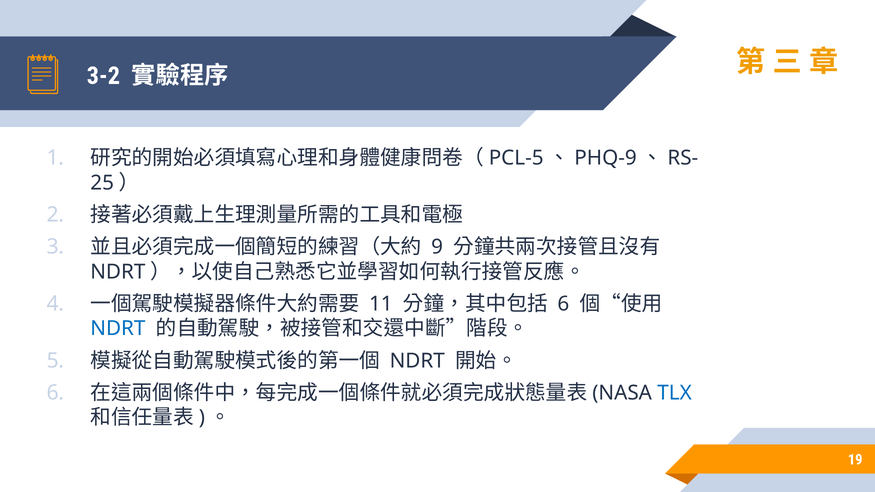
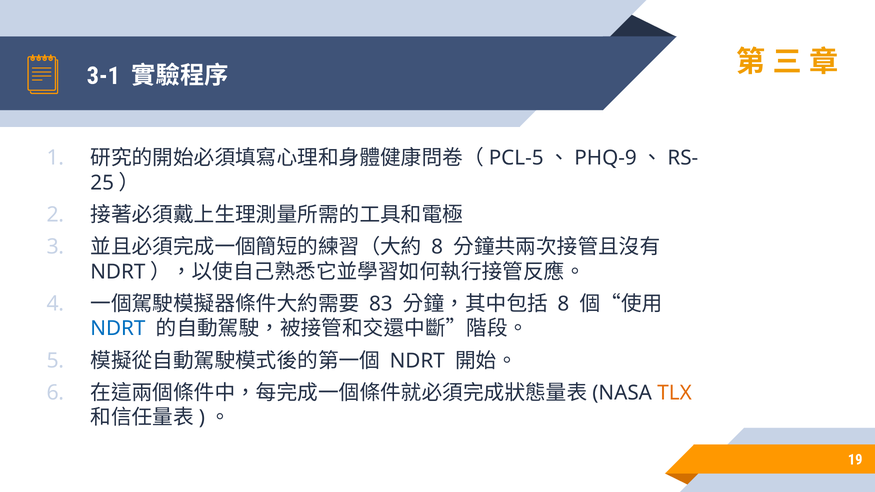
3-2: 3-2 -> 3-1
9 at (437, 247): 9 -> 8
11: 11 -> 83
6 at (563, 304): 6 -> 8
TLX colour: blue -> orange
